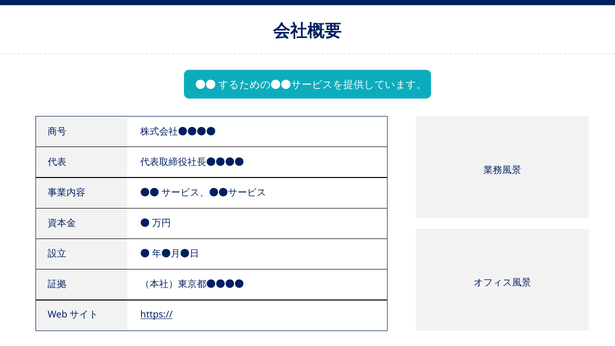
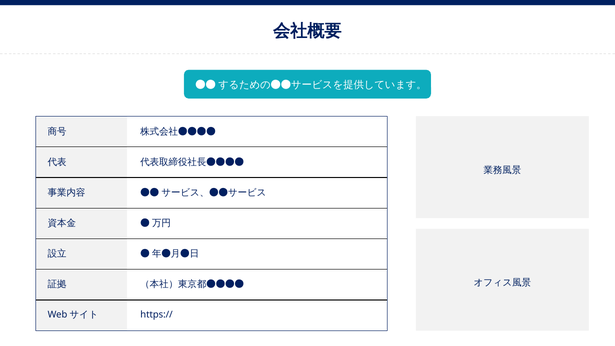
https:// underline: present -> none
